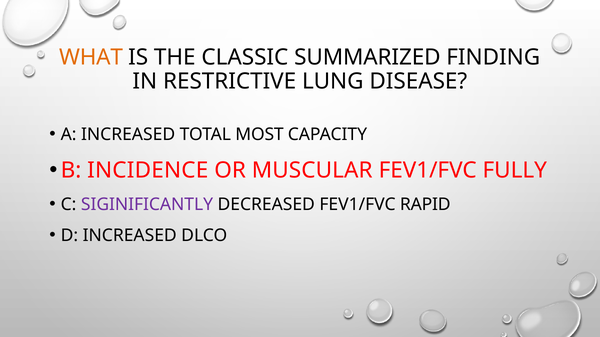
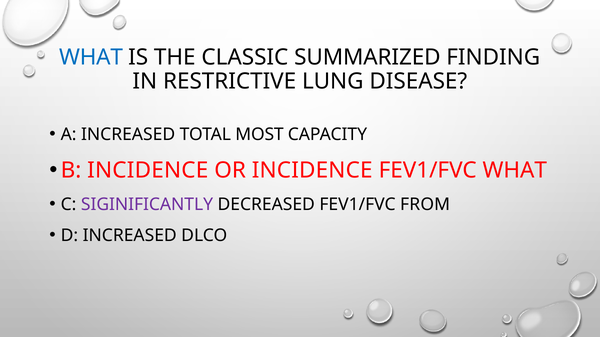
WHAT at (91, 57) colour: orange -> blue
OR MUSCULAR: MUSCULAR -> INCIDENCE
FEV1/FVC FULLY: FULLY -> WHAT
RAPID: RAPID -> FROM
